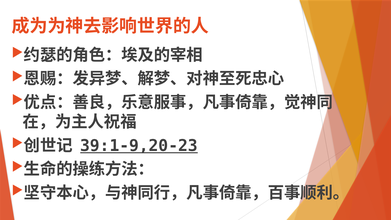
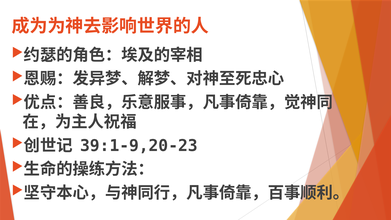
39:1-9,20-23 underline: present -> none
